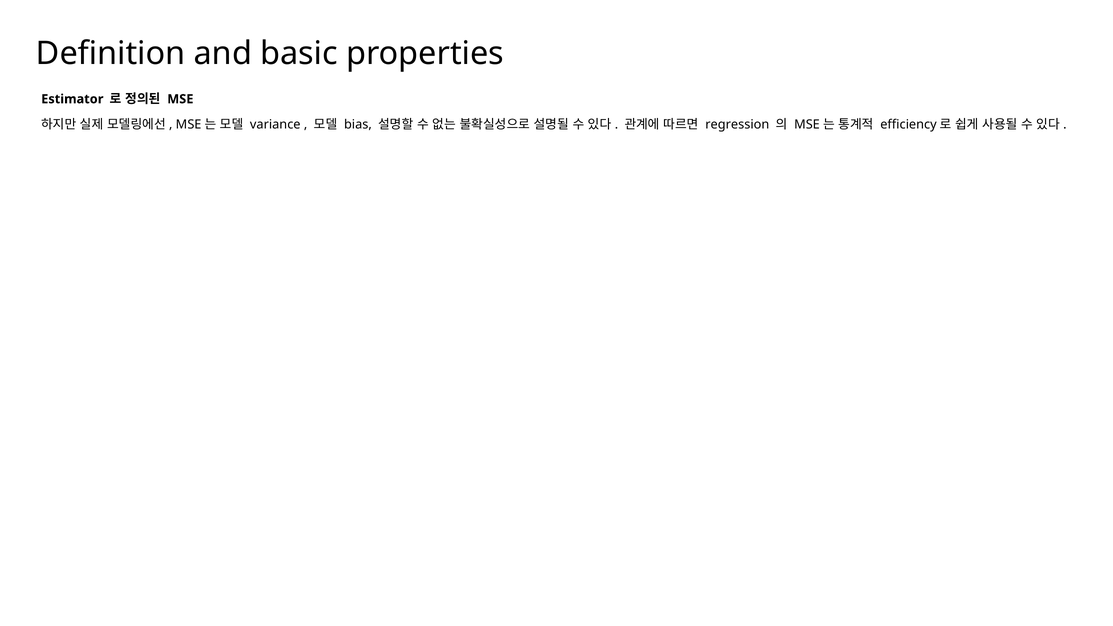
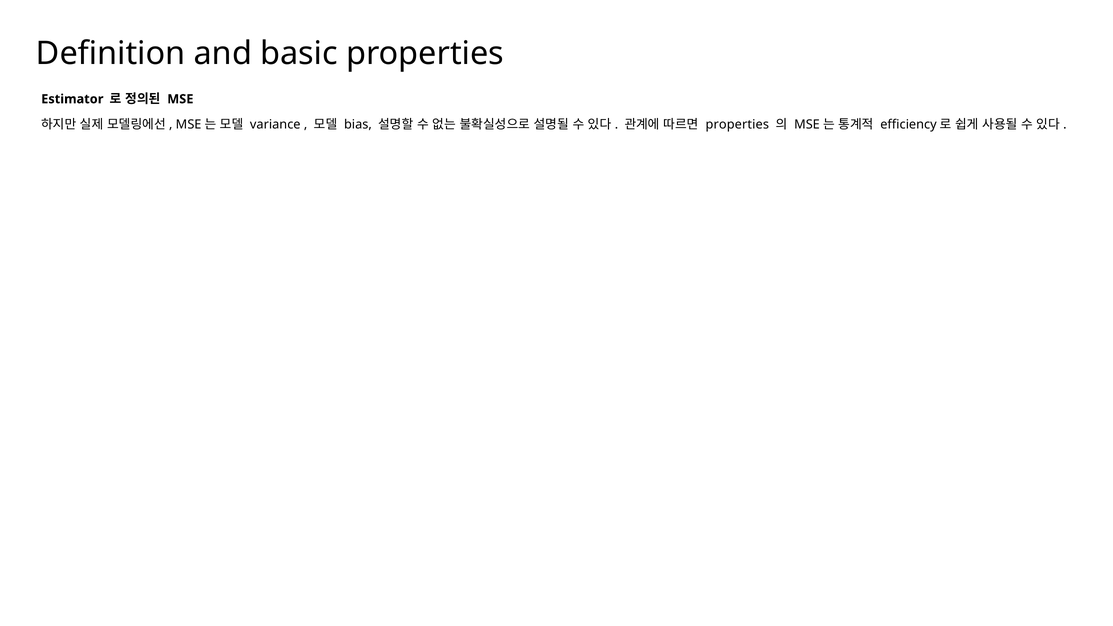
regression at (737, 124): regression -> properties
